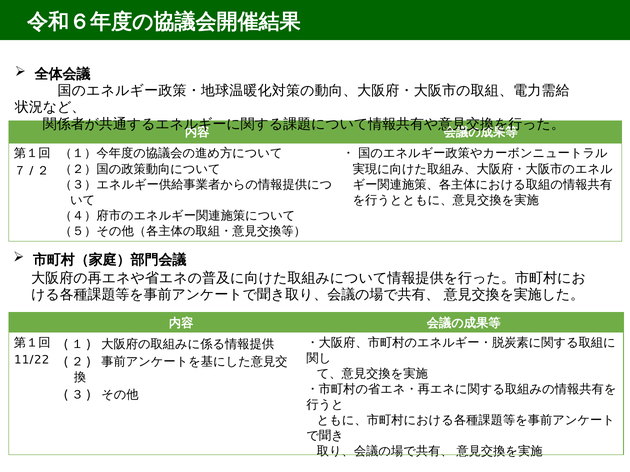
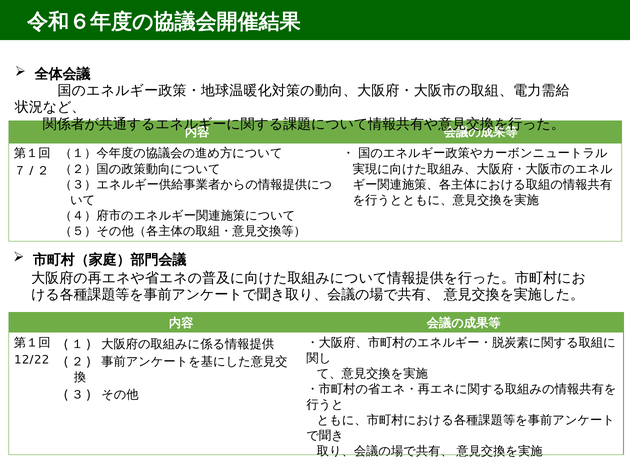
11/22: 11/22 -> 12/22
